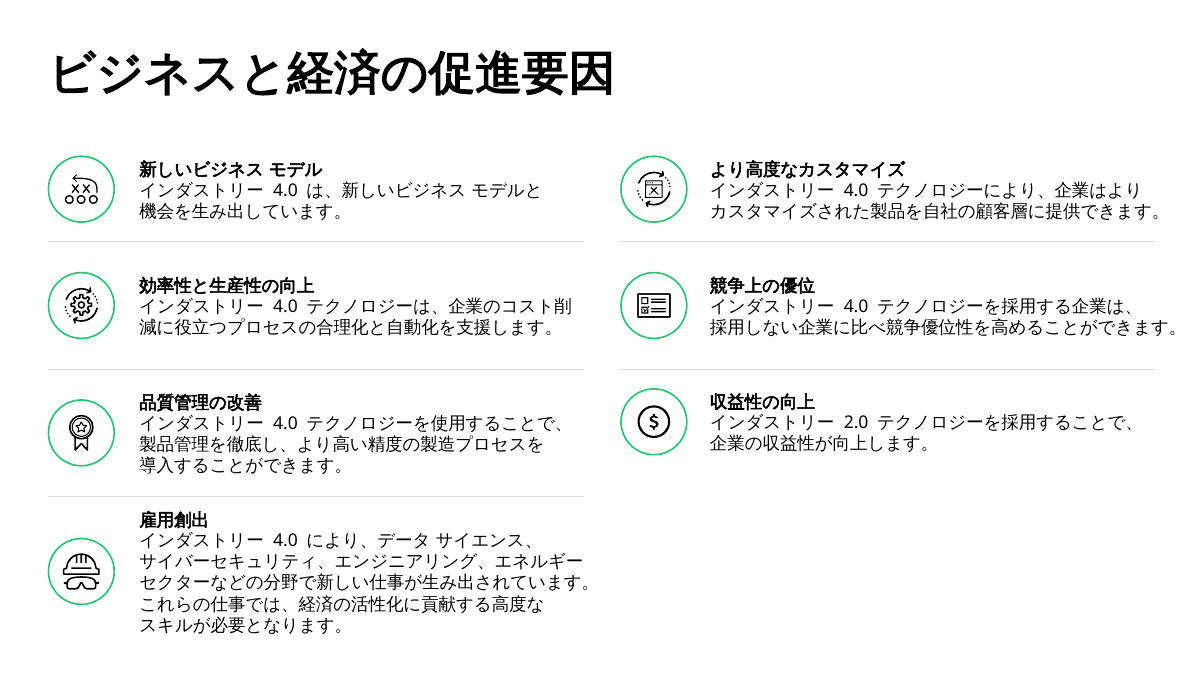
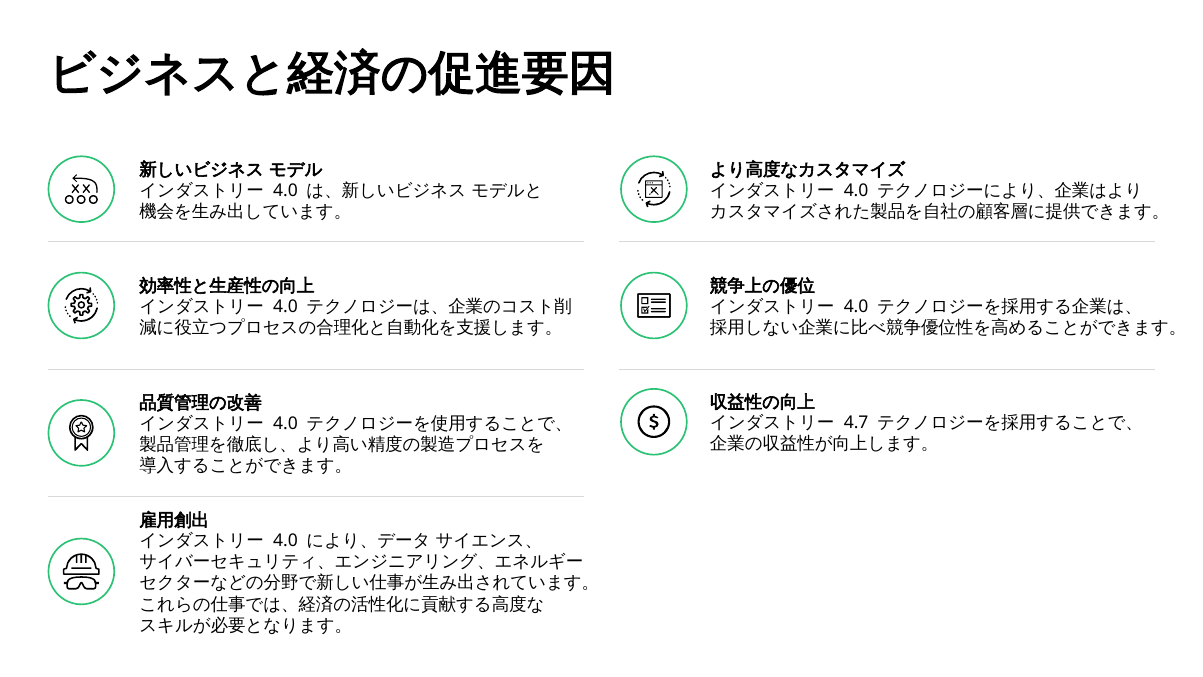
2.0: 2.0 -> 4.7
